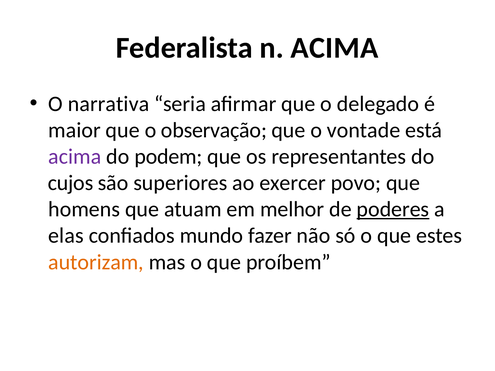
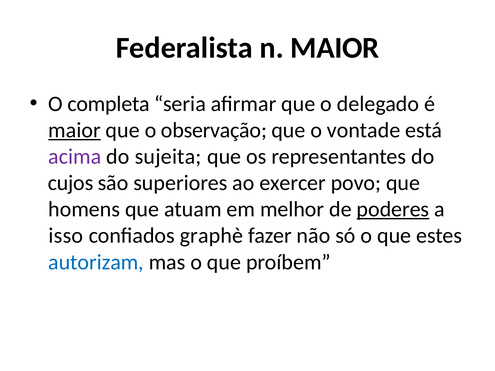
n ACIMA: ACIMA -> MAIOR
narrativa: narrativa -> completa
maior at (74, 130) underline: none -> present
podem: podem -> sujeita
elas: elas -> isso
mundo: mundo -> graphè
autorizam colour: orange -> blue
